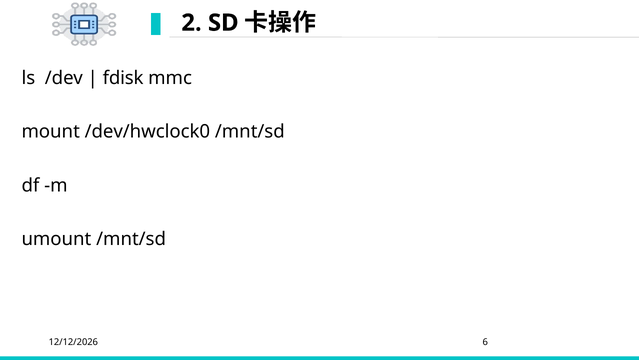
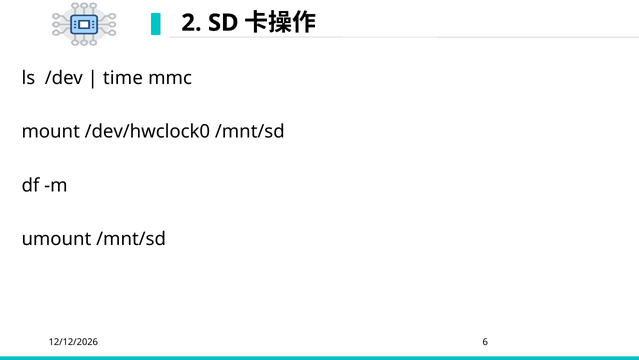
fdisk: fdisk -> time
